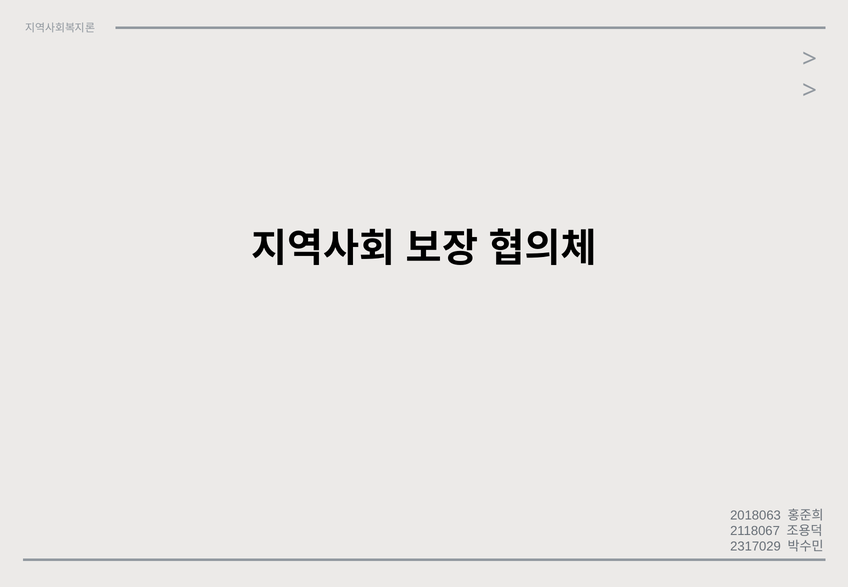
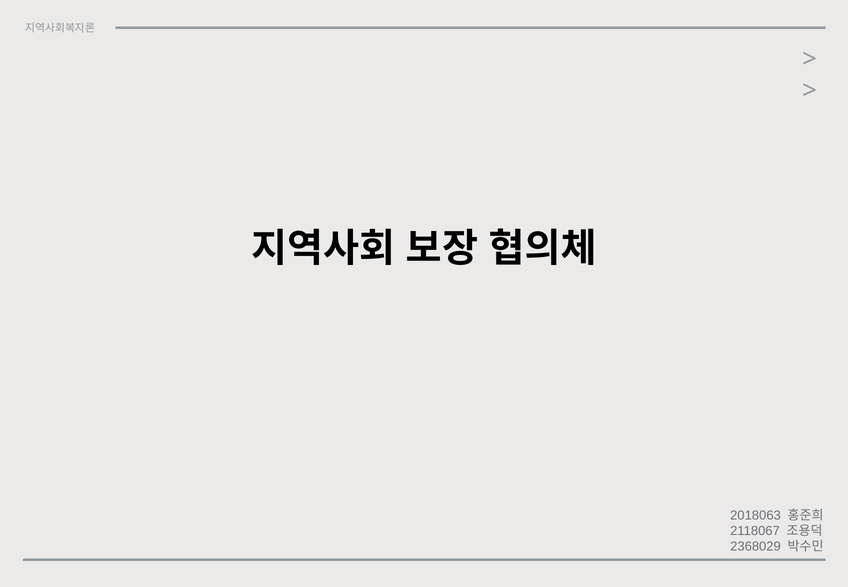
2317029: 2317029 -> 2368029
